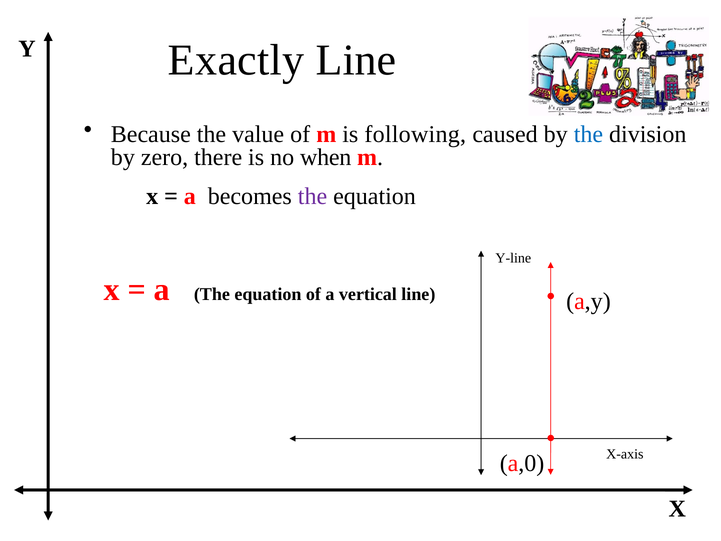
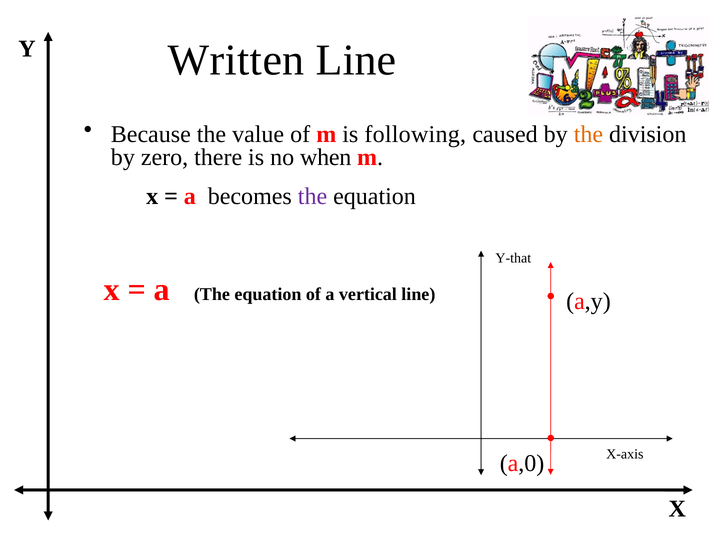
Exactly: Exactly -> Written
the at (588, 134) colour: blue -> orange
Y-line: Y-line -> Y-that
